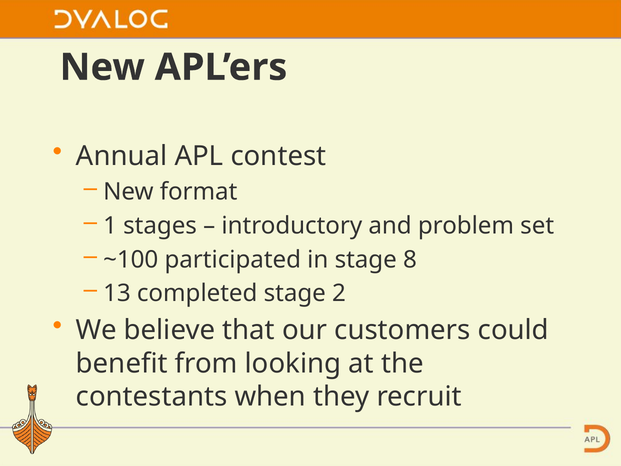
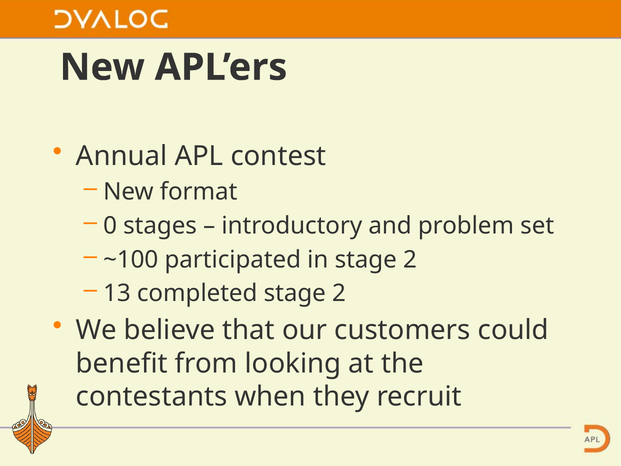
1: 1 -> 0
in stage 8: 8 -> 2
